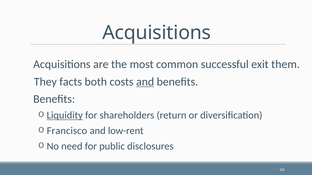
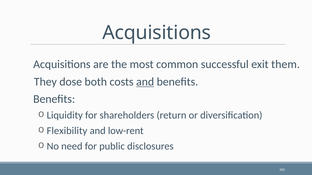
facts: facts -> dose
Liquidity underline: present -> none
Francisco: Francisco -> Flexibility
